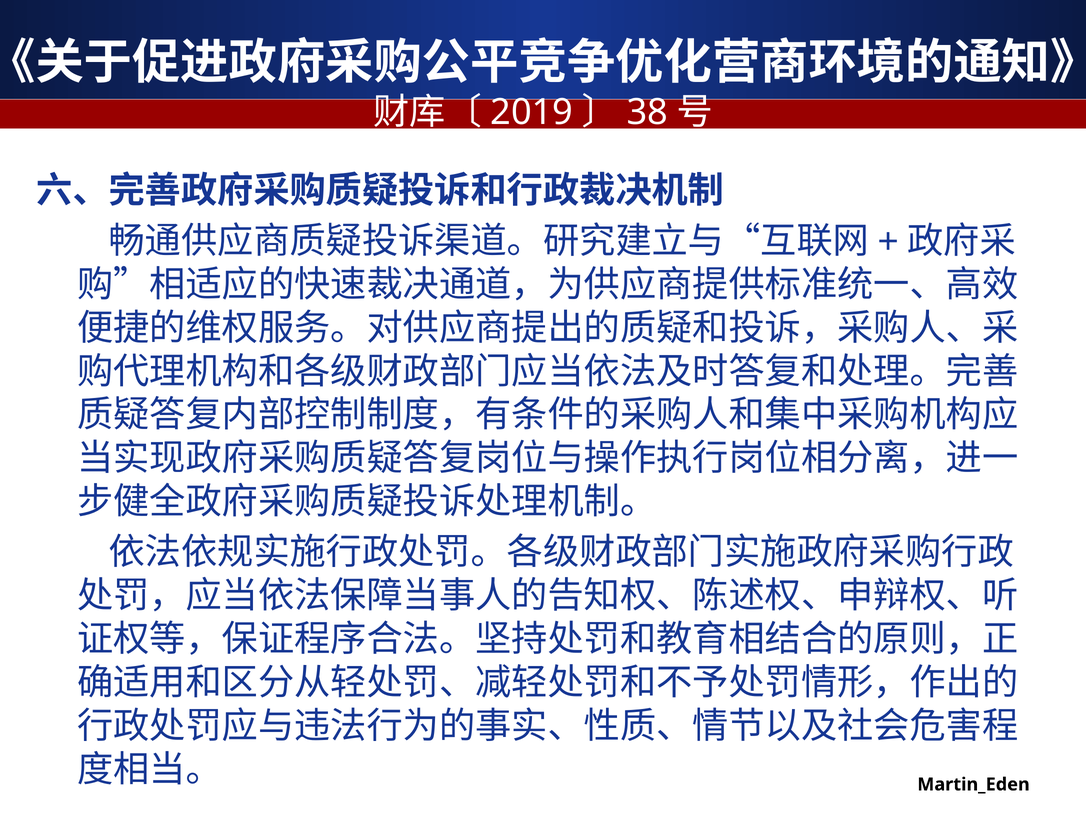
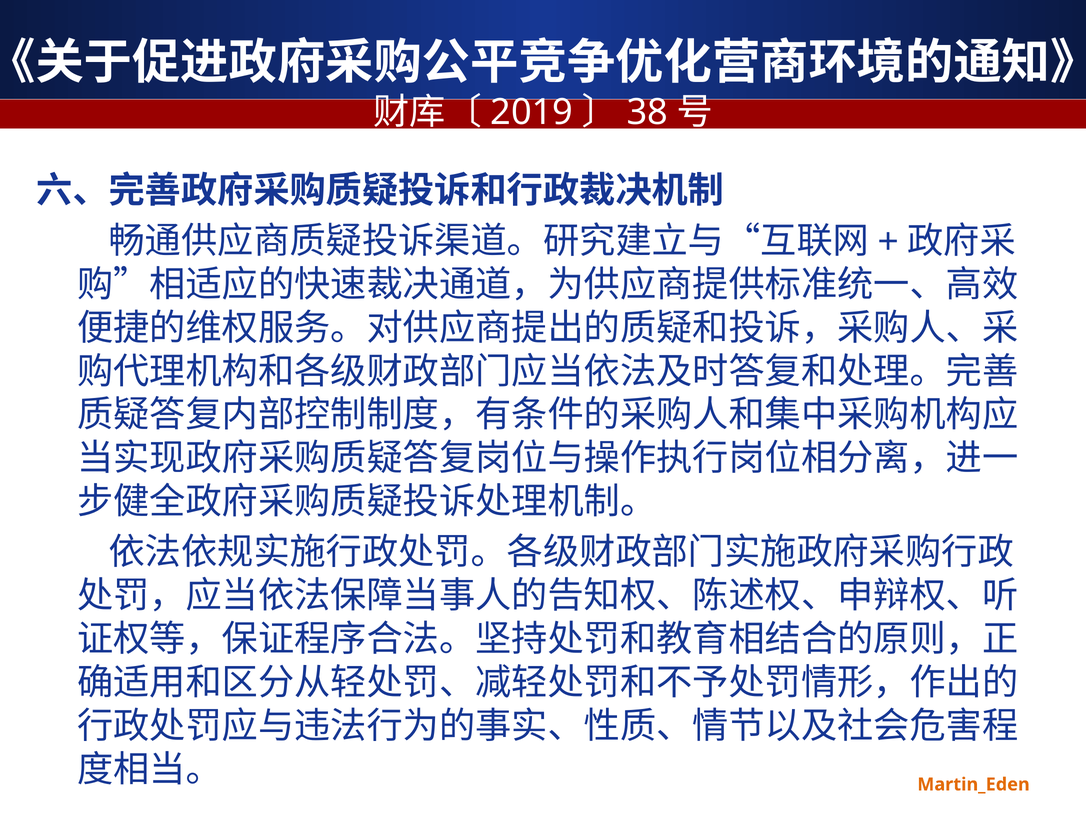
Martin_Eden colour: black -> orange
